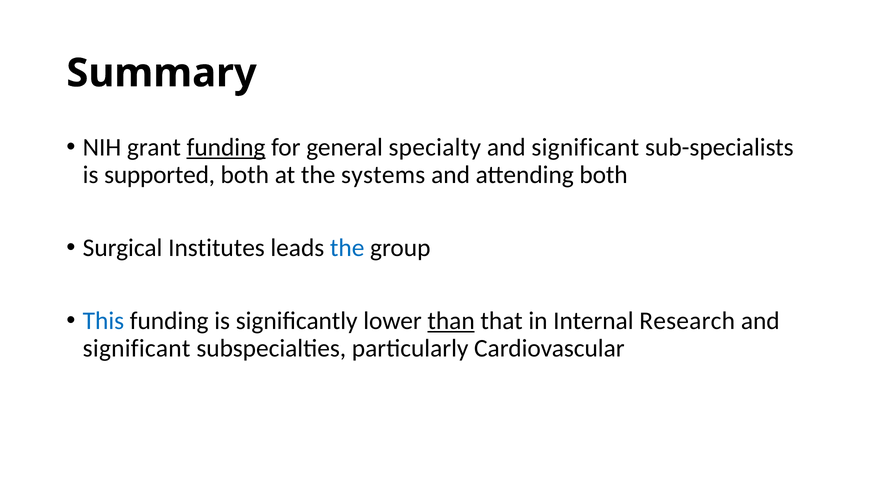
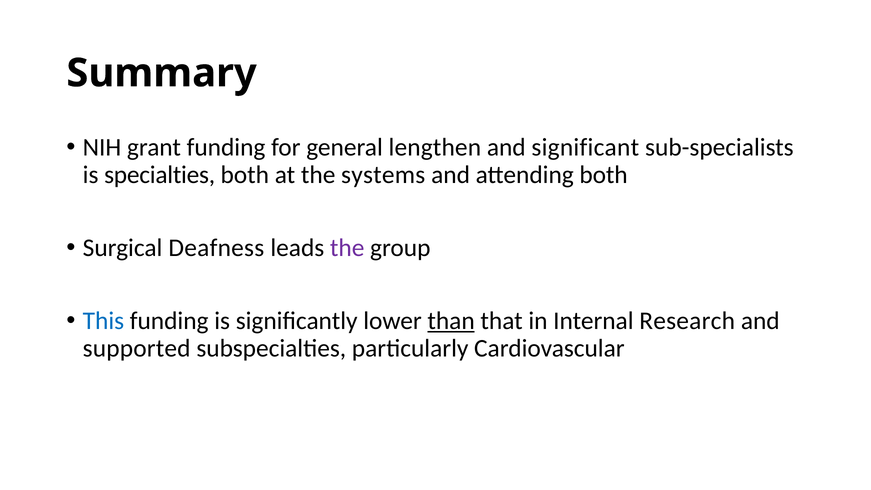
funding at (226, 147) underline: present -> none
specialty: specialty -> lengthen
supported: supported -> specialties
Institutes: Institutes -> Deafness
the at (347, 248) colour: blue -> purple
significant at (137, 348): significant -> supported
